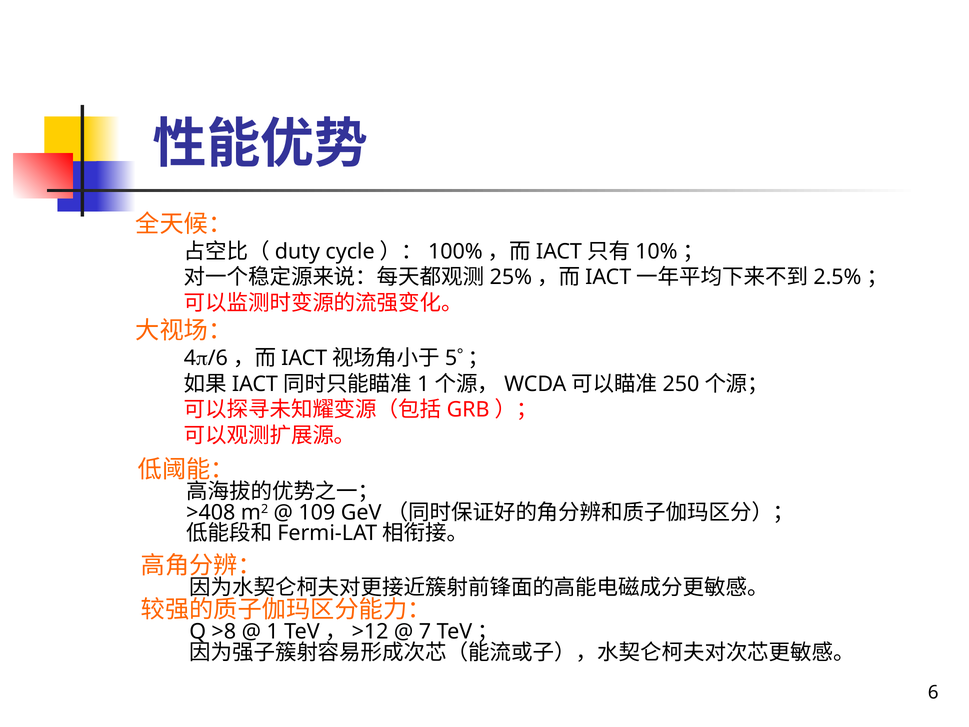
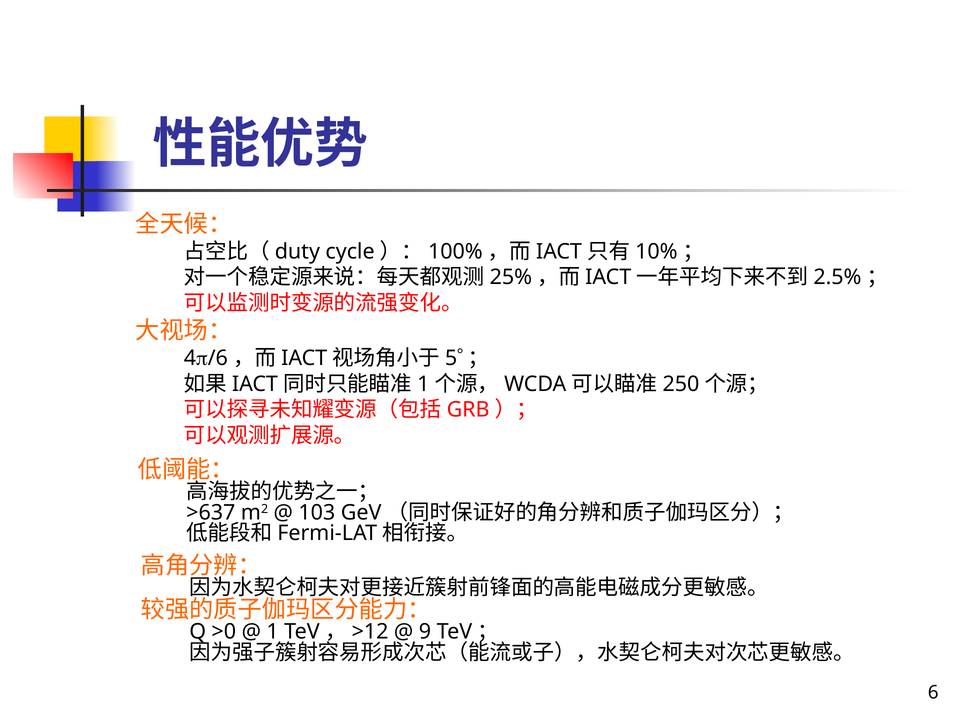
>408: >408 -> >637
109: 109 -> 103
>8: >8 -> >0
7: 7 -> 9
